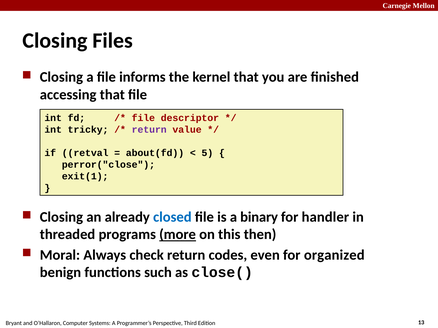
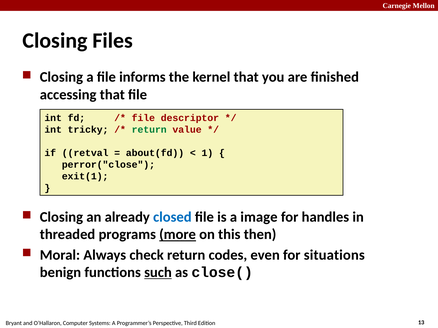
return at (149, 130) colour: purple -> green
5: 5 -> 1
binary: binary -> image
handler: handler -> handles
organized: organized -> situations
such underline: none -> present
